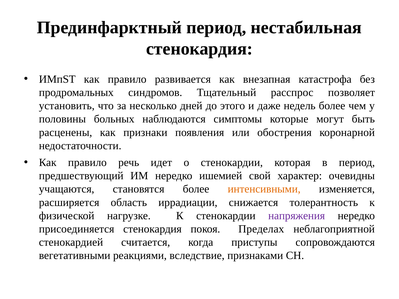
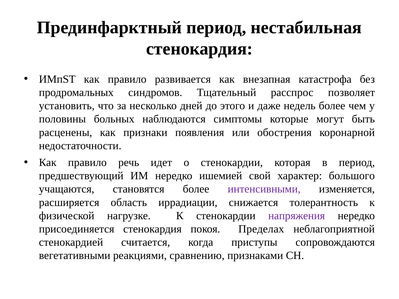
очевидны: очевидны -> большого
интенсивными colour: orange -> purple
вследствие: вследствие -> сравнению
